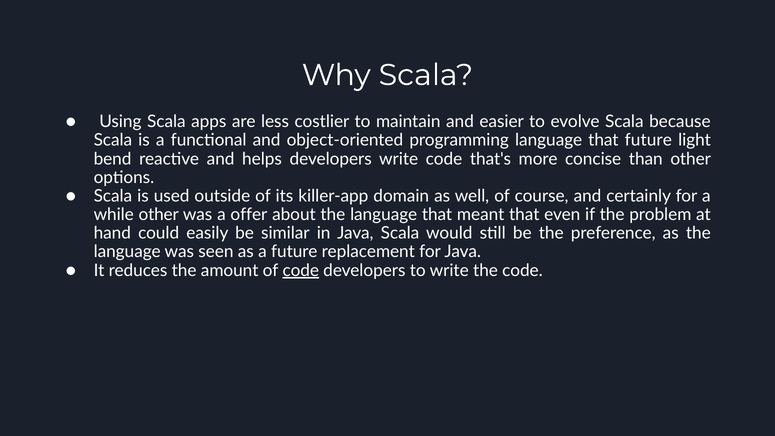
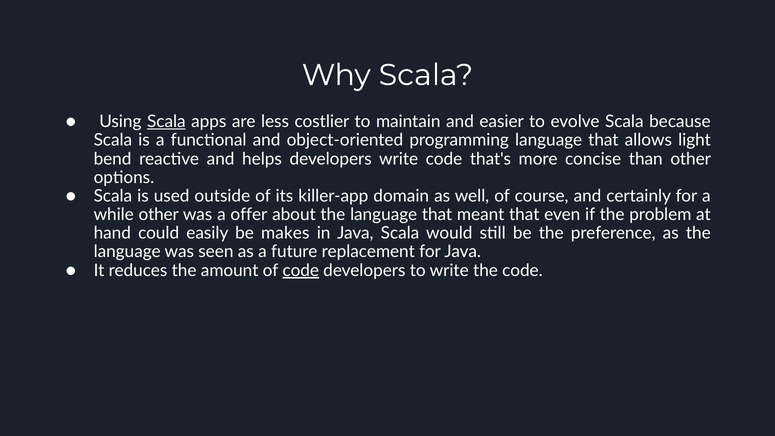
Scala at (166, 122) underline: none -> present
that future: future -> allows
similar: similar -> makes
